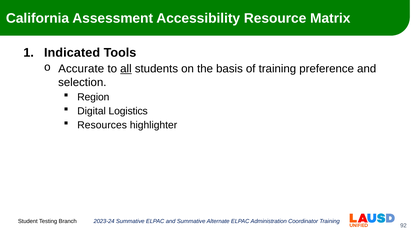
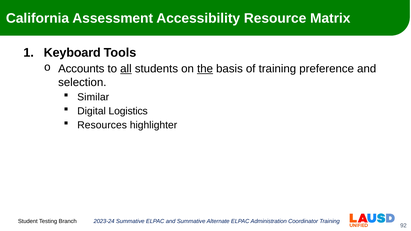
Indicated: Indicated -> Keyboard
Accurate: Accurate -> Accounts
the underline: none -> present
Region: Region -> Similar
